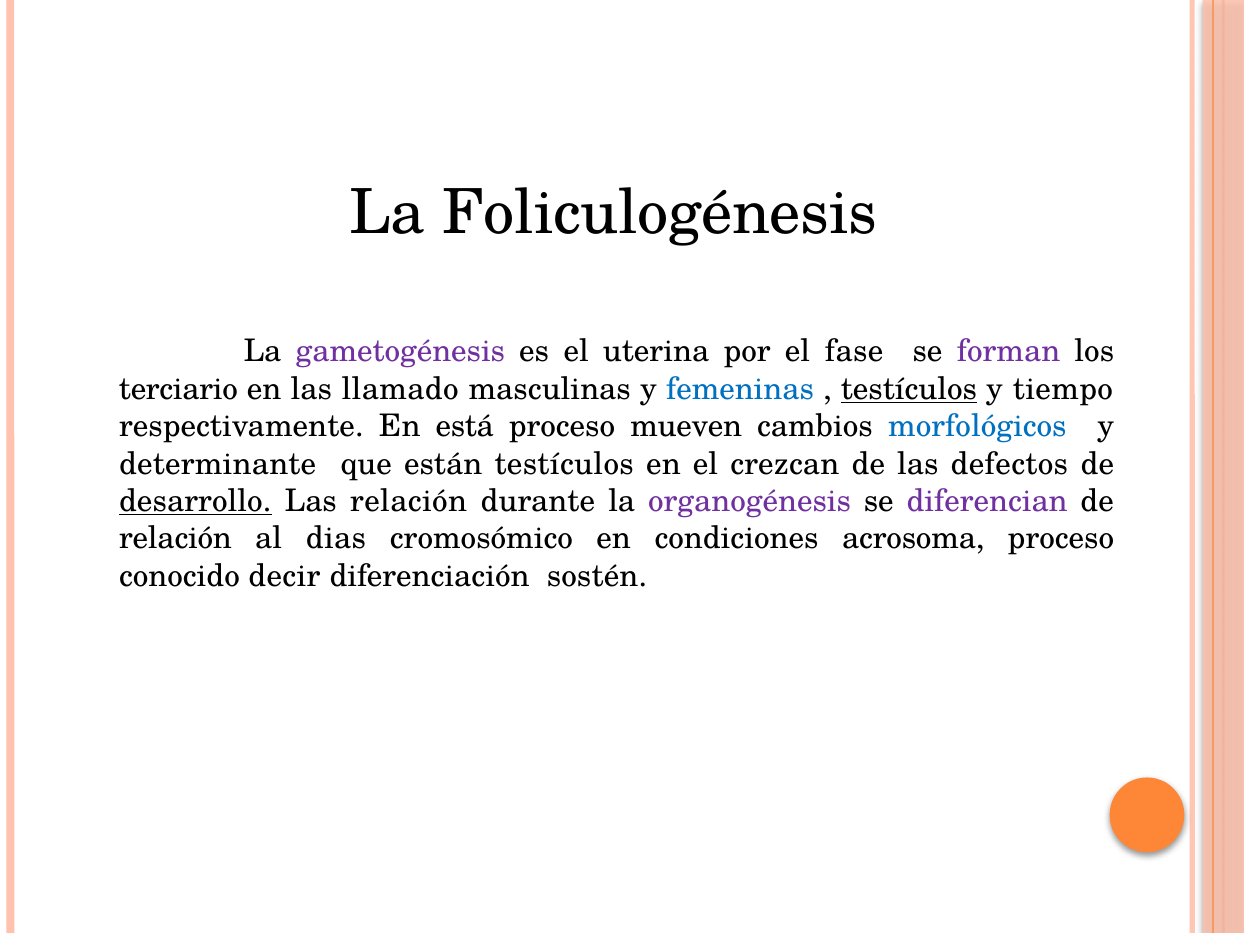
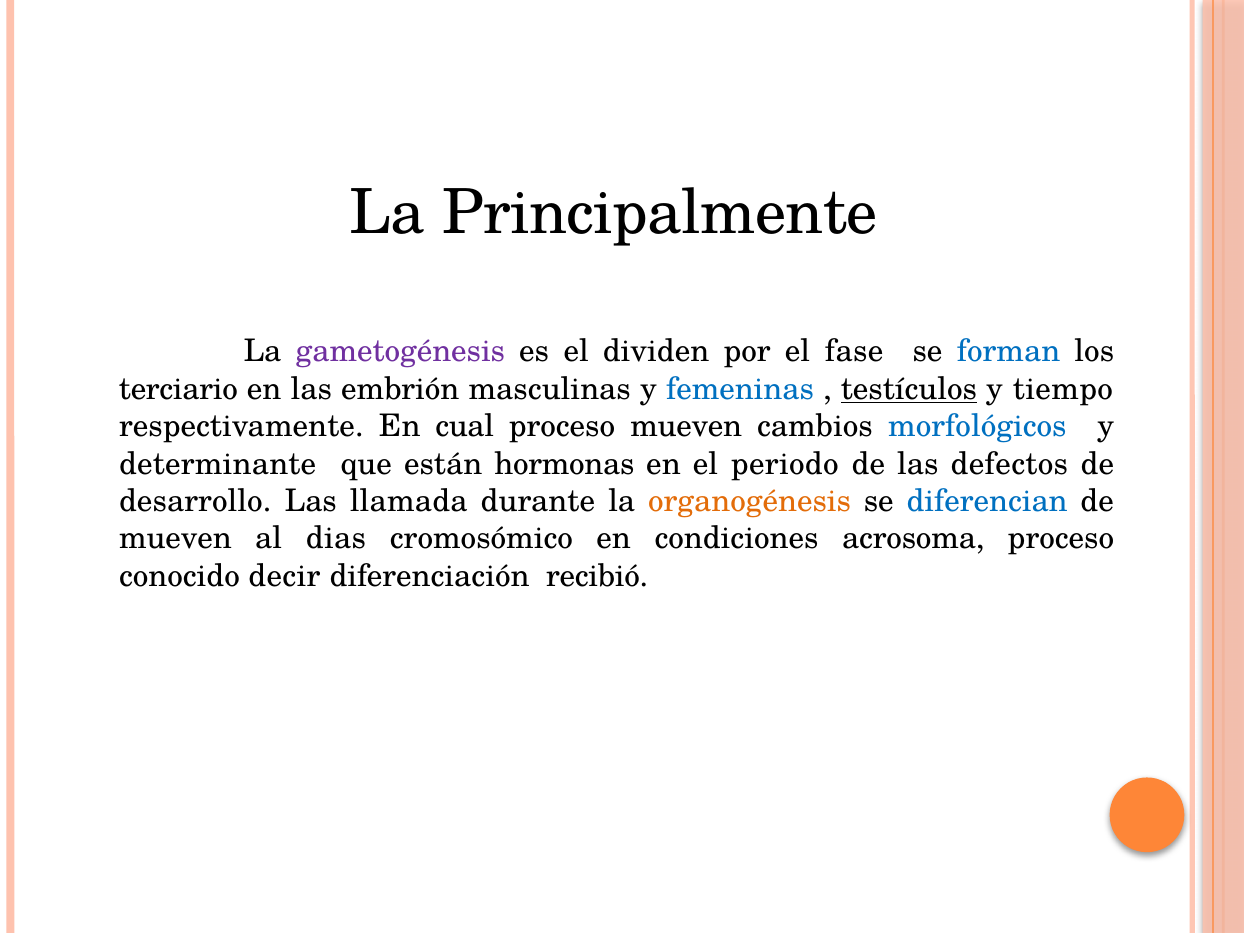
Foliculogénesis: Foliculogénesis -> Principalmente
uterina: uterina -> dividen
forman colour: purple -> blue
llamado: llamado -> embrión
está: está -> cual
están testículos: testículos -> hormonas
crezcan: crezcan -> periodo
desarrollo underline: present -> none
Las relación: relación -> llamada
organogénesis colour: purple -> orange
diferencian colour: purple -> blue
relación at (175, 538): relación -> mueven
sostén: sostén -> recibió
